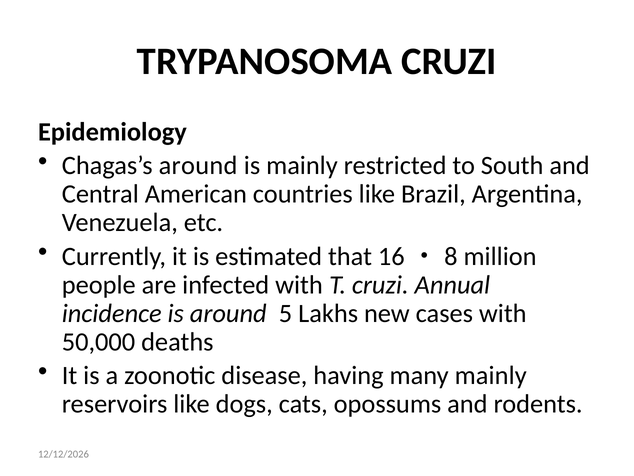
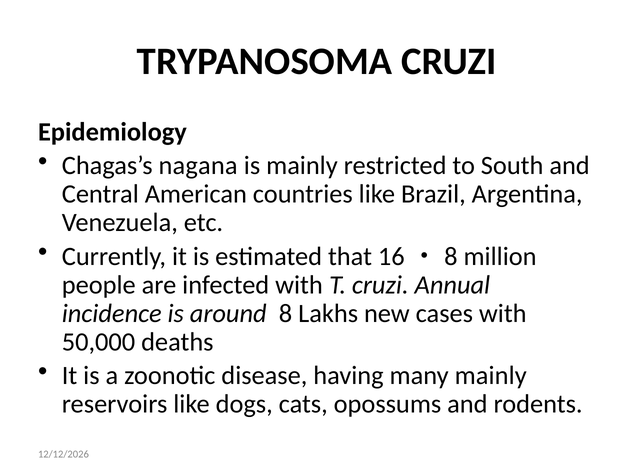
Chagas’s around: around -> nagana
5: 5 -> 8
